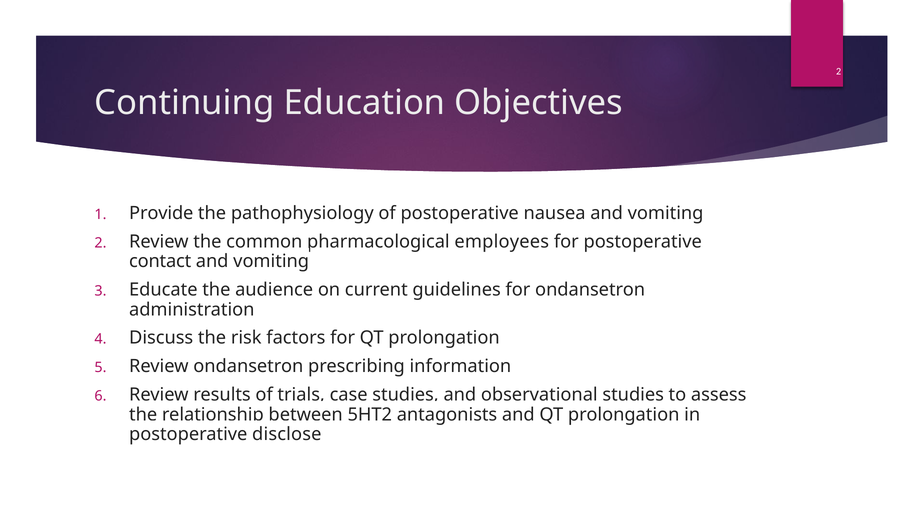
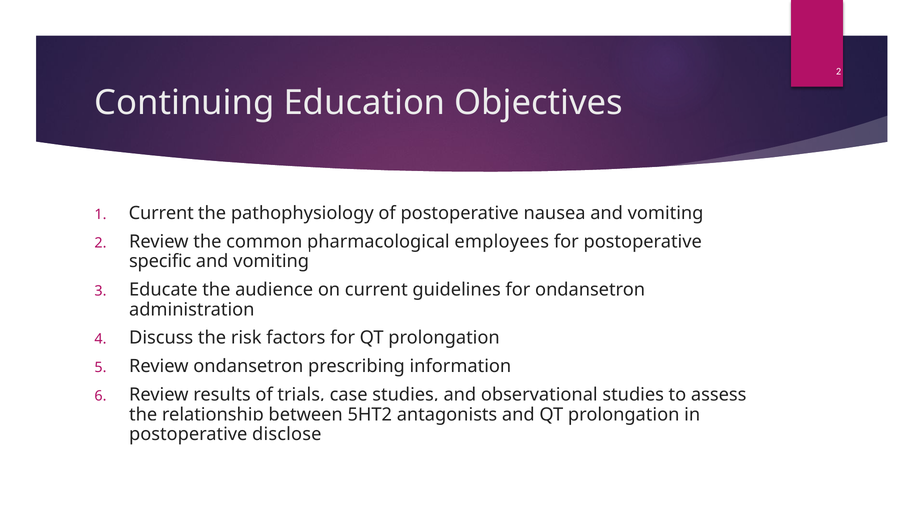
Provide at (161, 213): Provide -> Current
contact: contact -> specific
